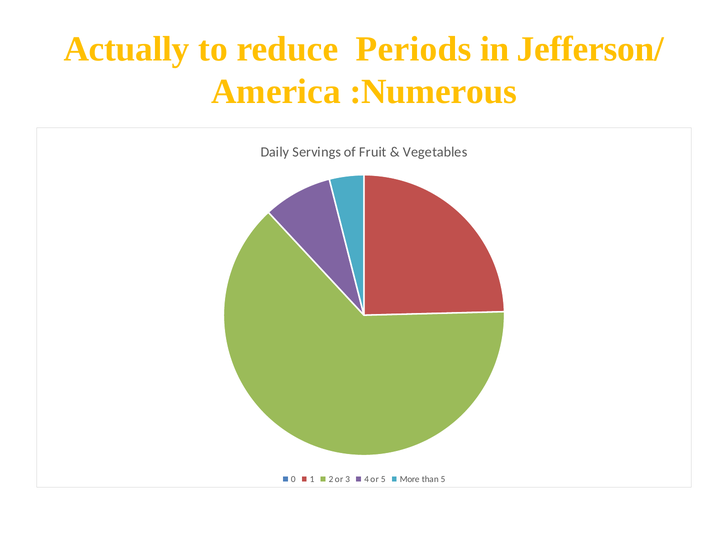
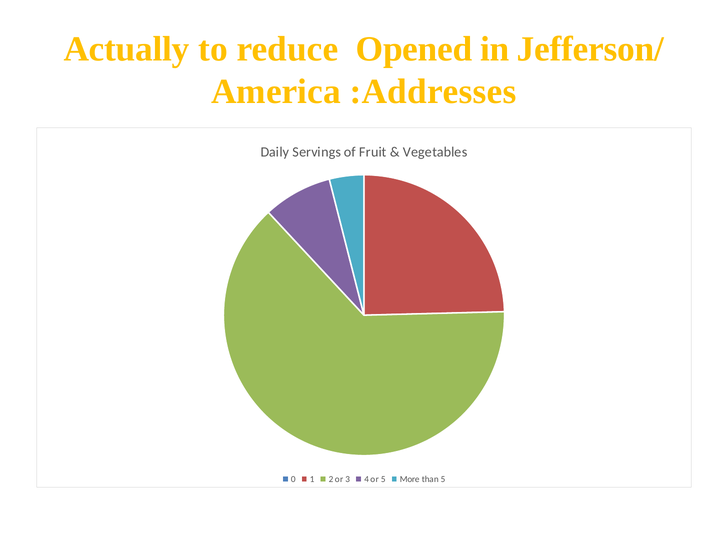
Periods: Periods -> Opened
:Numerous: :Numerous -> :Addresses
